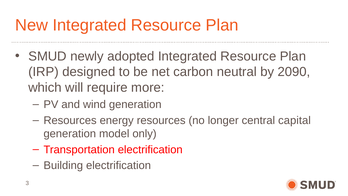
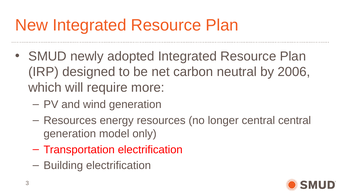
2090: 2090 -> 2006
central capital: capital -> central
